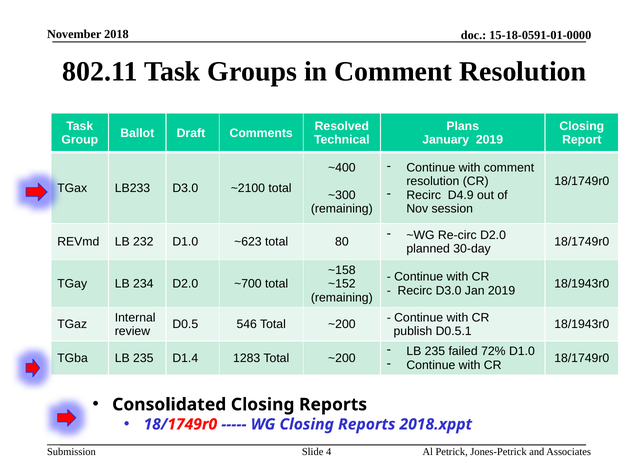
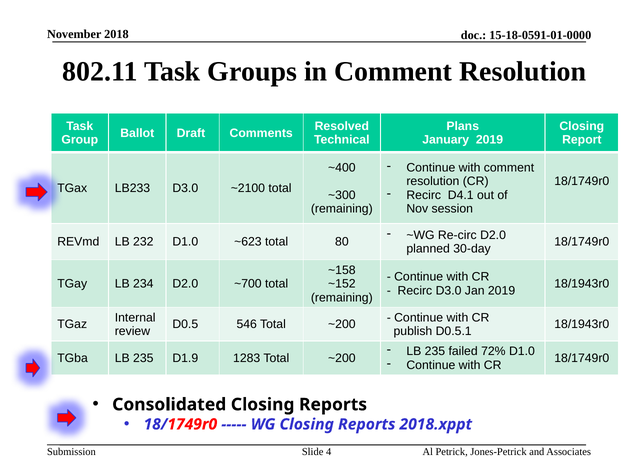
D4.9: D4.9 -> D4.1
D1.4: D1.4 -> D1.9
